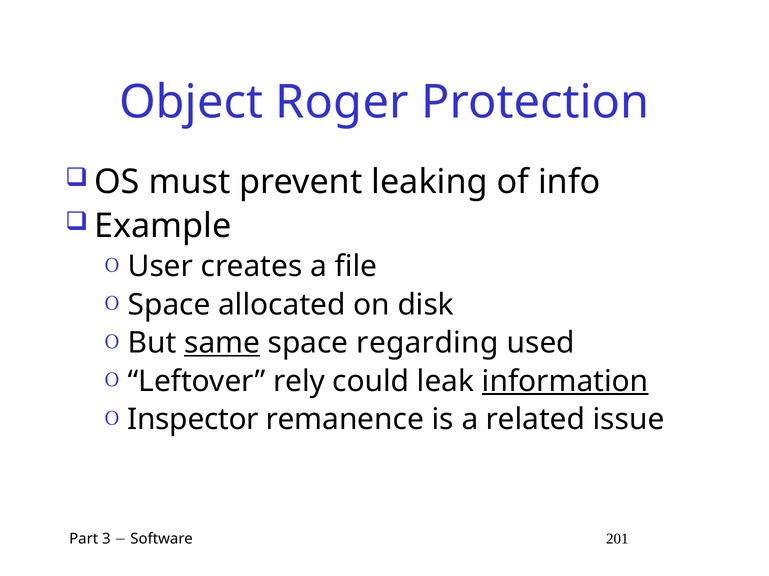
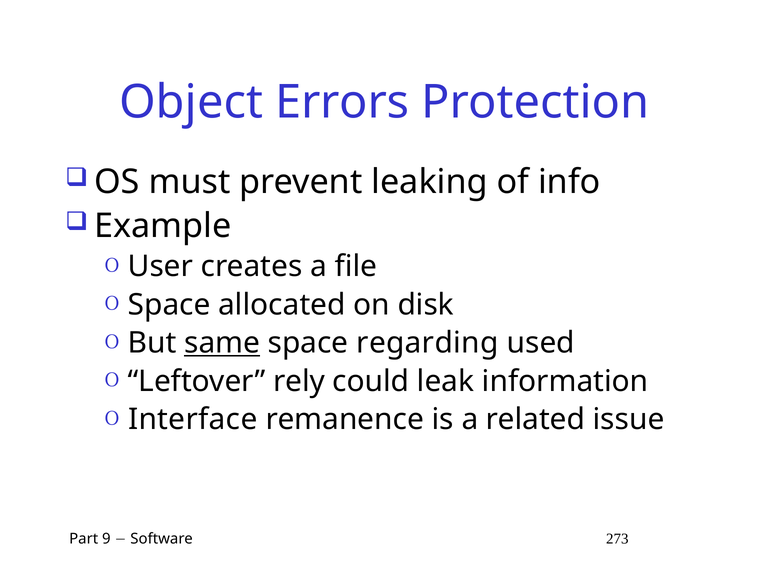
Roger: Roger -> Errors
information underline: present -> none
Inspector: Inspector -> Interface
3: 3 -> 9
201: 201 -> 273
